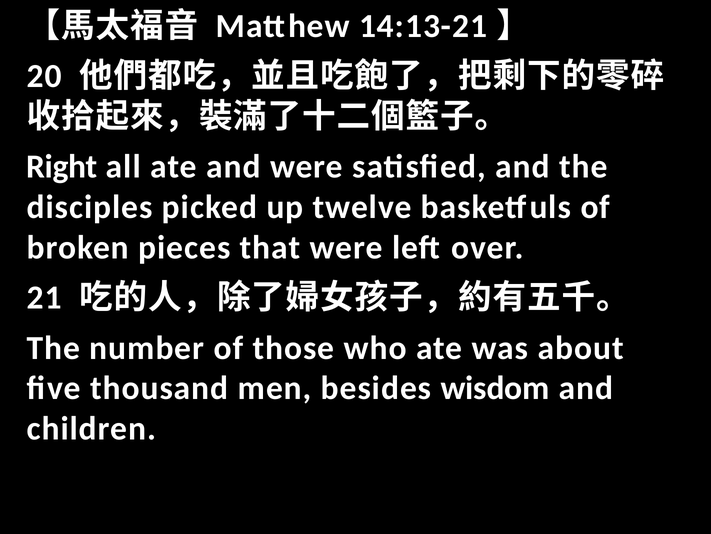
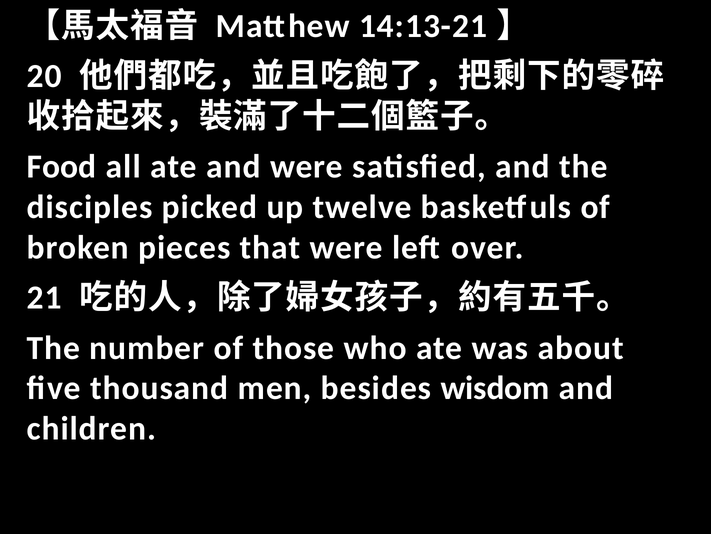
Right: Right -> Food
